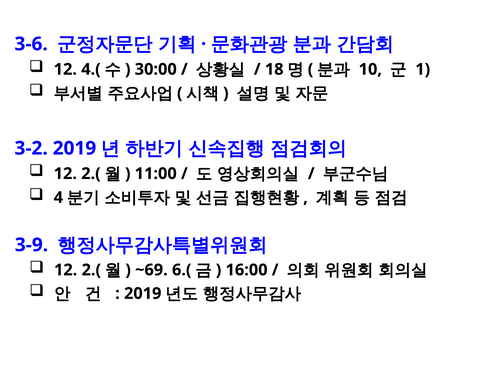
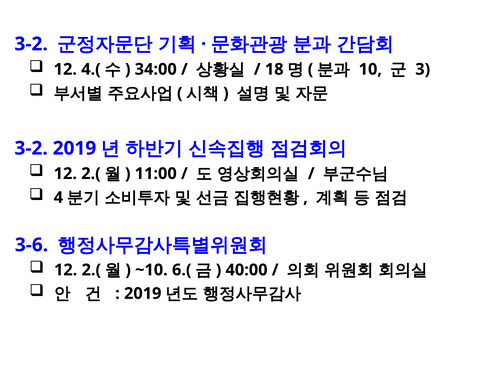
3-6 at (31, 44): 3-6 -> 3-2
30:00: 30:00 -> 34:00
1: 1 -> 3
3-9: 3-9 -> 3-6
~69: ~69 -> ~10
16:00: 16:00 -> 40:00
